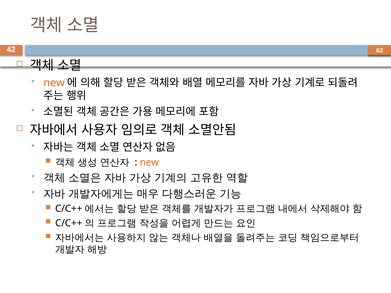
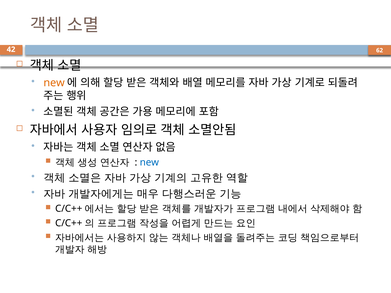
new at (149, 162) colour: orange -> blue
